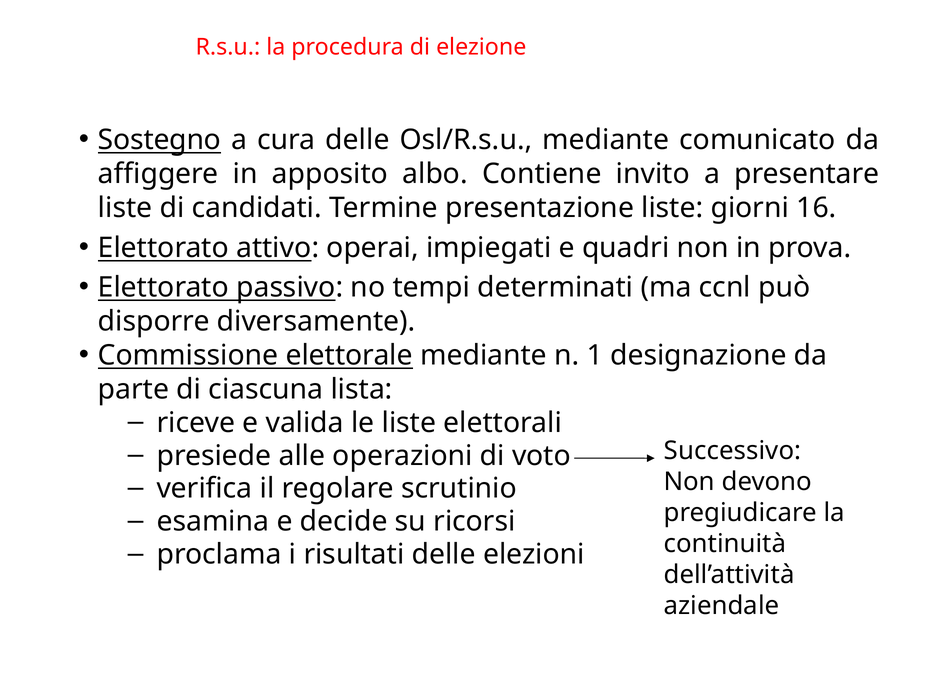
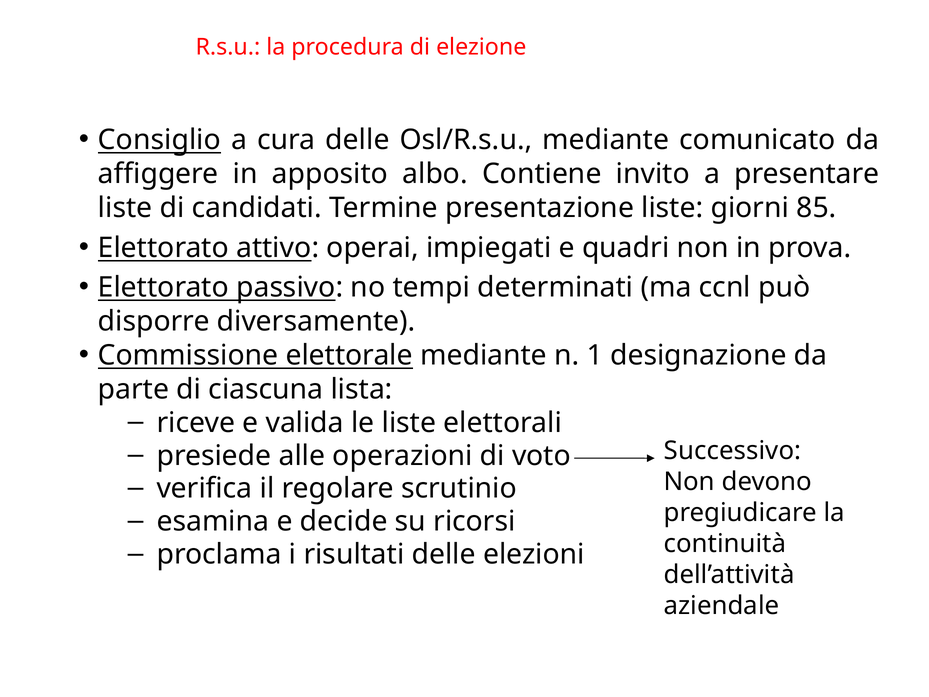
Sostegno: Sostegno -> Consiglio
16: 16 -> 85
